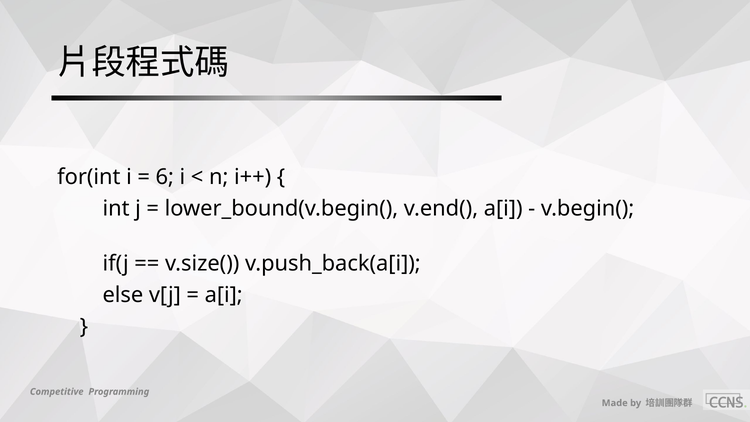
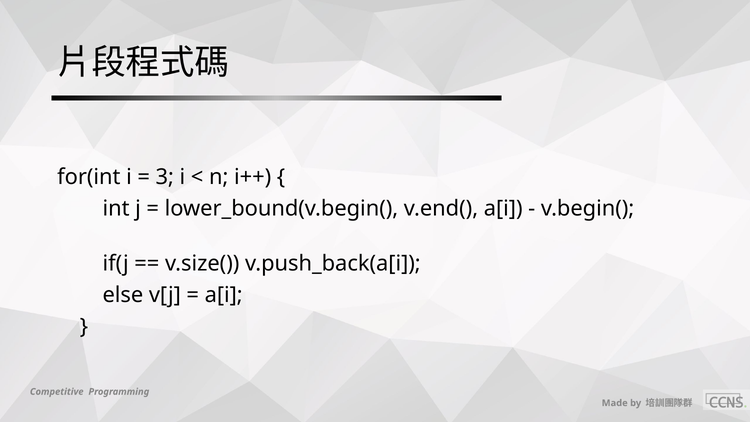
6: 6 -> 3
